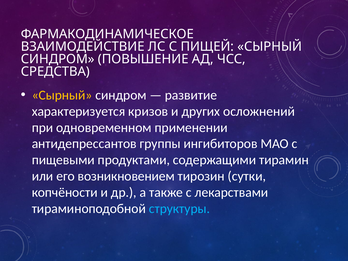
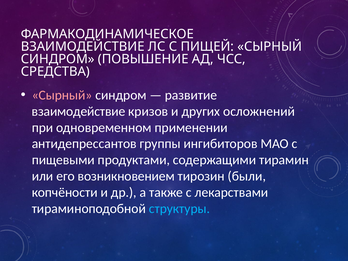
Сырный at (62, 95) colour: yellow -> pink
характеризуется at (79, 111): характеризуется -> взаимодействие
сутки: сутки -> были
